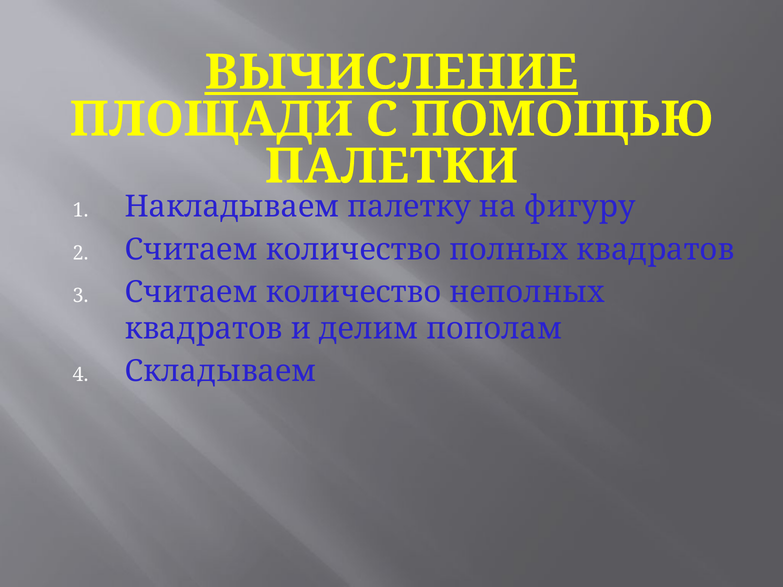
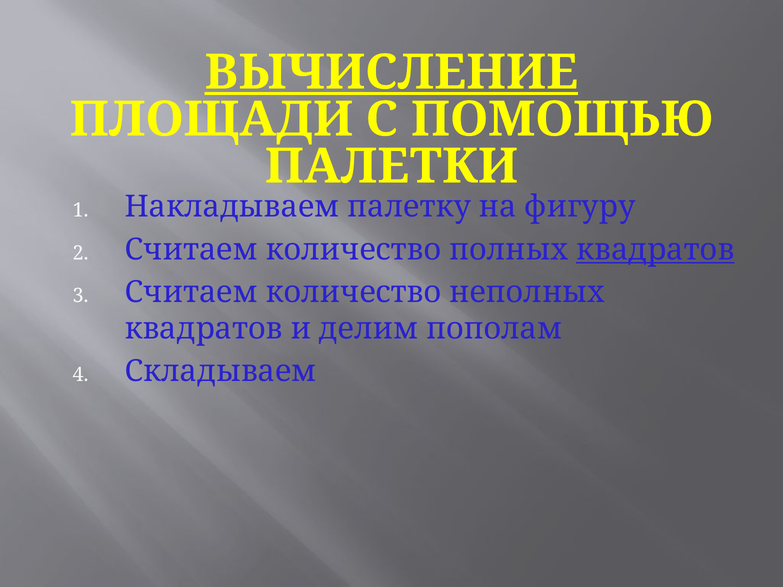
квадратов at (655, 250) underline: none -> present
